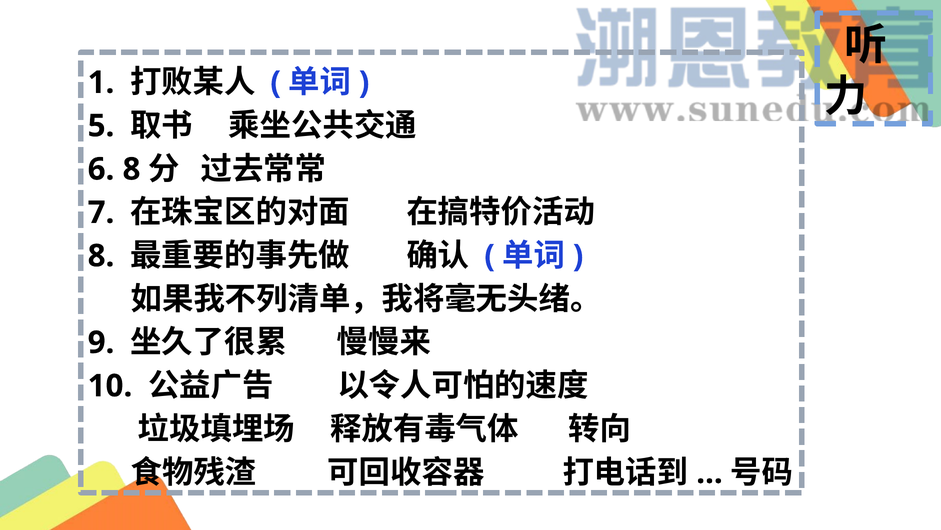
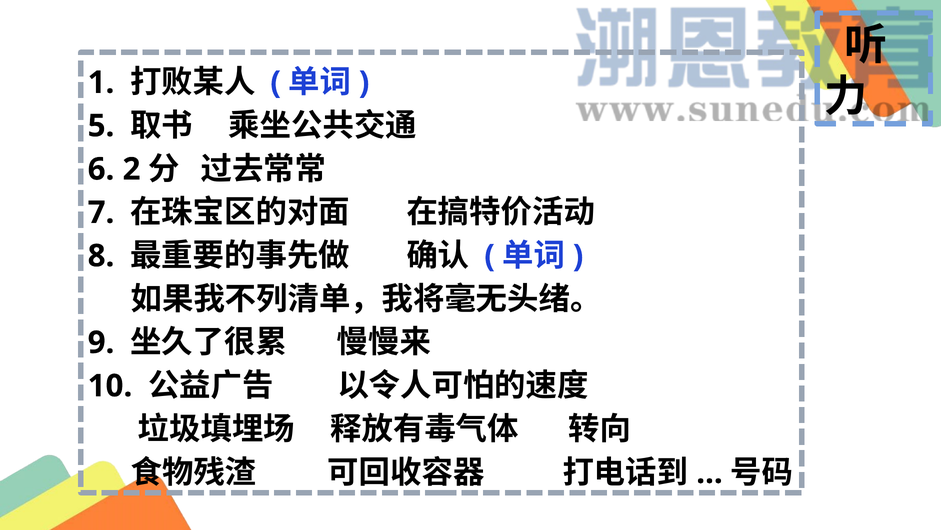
6 8: 8 -> 2
